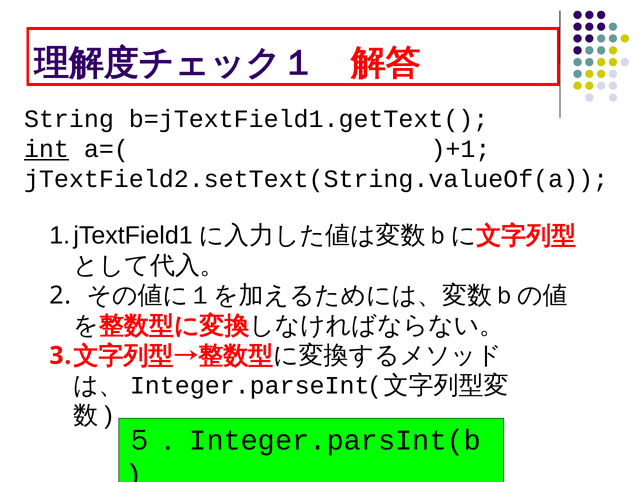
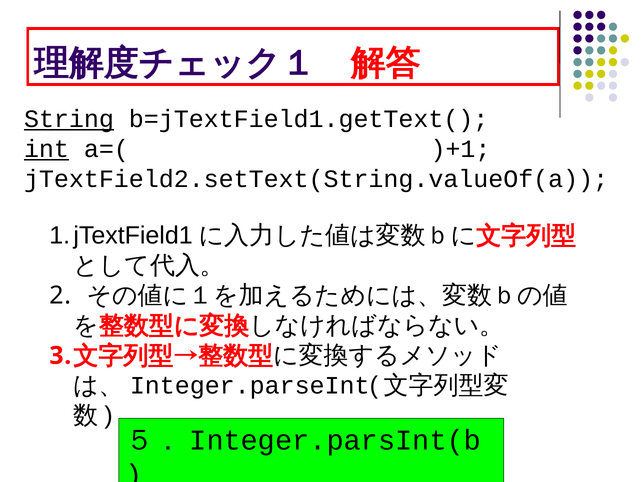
String underline: none -> present
